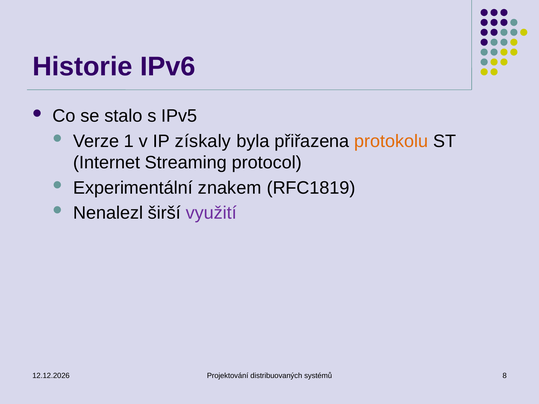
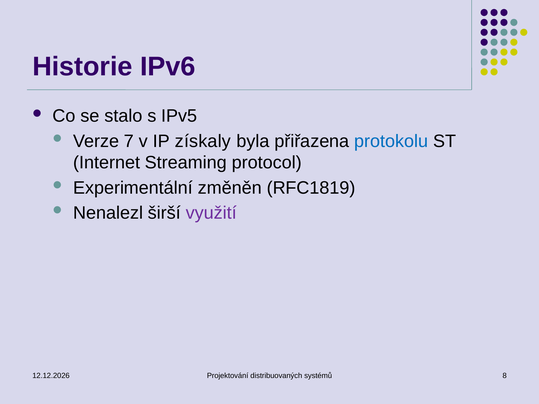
1: 1 -> 7
protokolu colour: orange -> blue
znakem: znakem -> změněn
